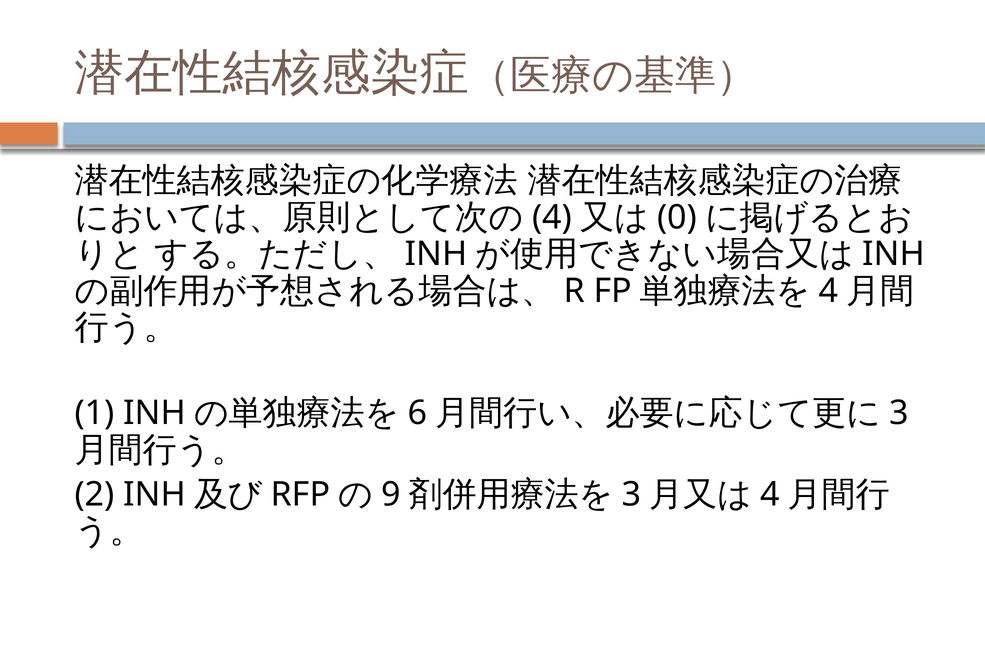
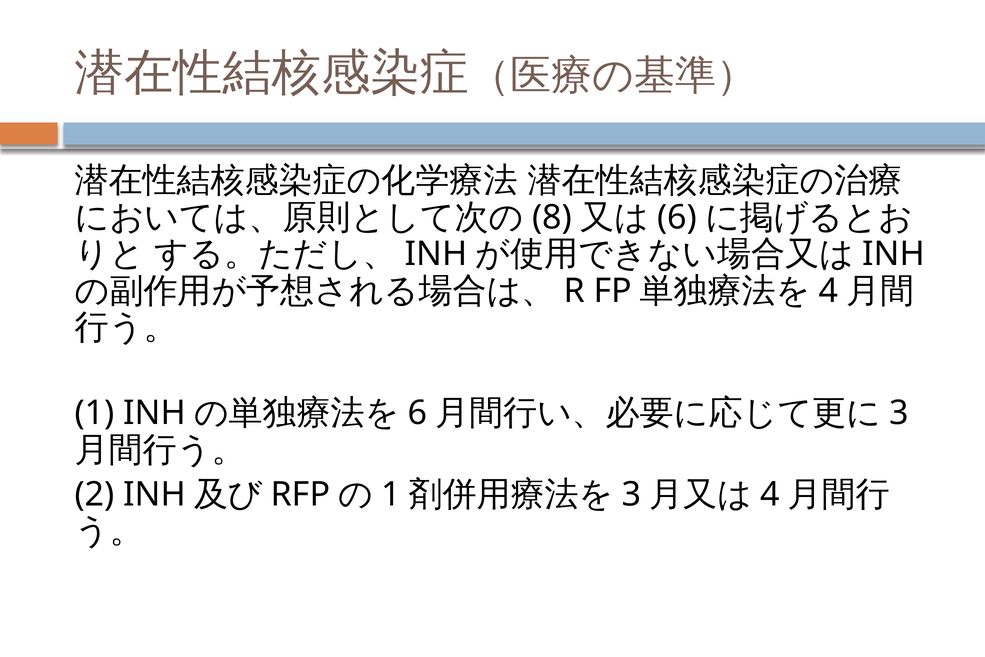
4 at (552, 217): 4 -> 8
0 at (677, 217): 0 -> 6
9 at (391, 494): 9 -> 1
